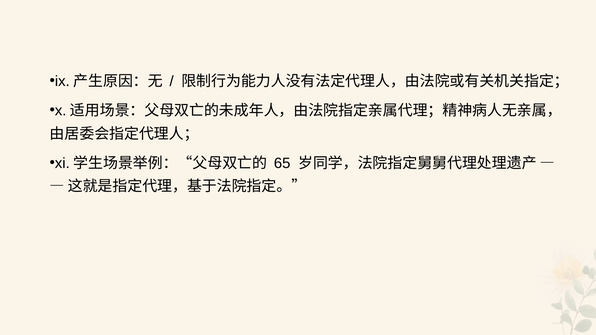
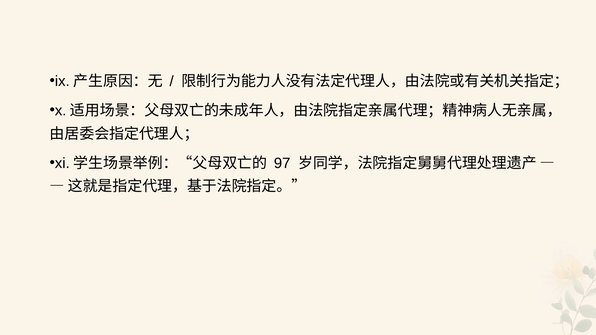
65: 65 -> 97
